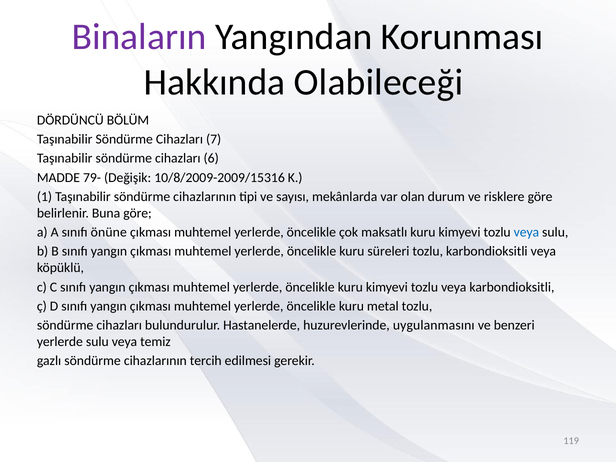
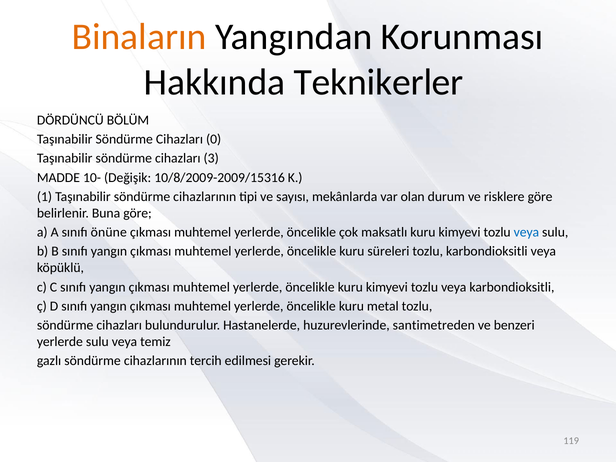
Binaların colour: purple -> orange
Olabileceği: Olabileceği -> Teknikerler
7: 7 -> 0
6: 6 -> 3
79-: 79- -> 10-
uygulanmasını: uygulanmasını -> santimetreden
